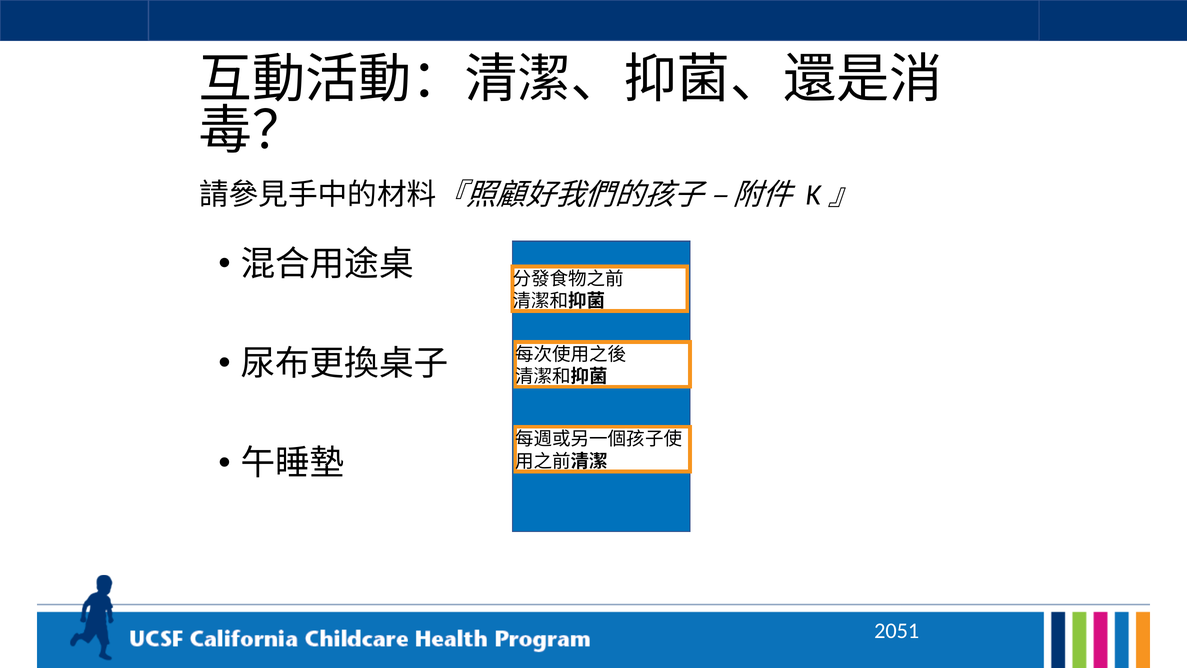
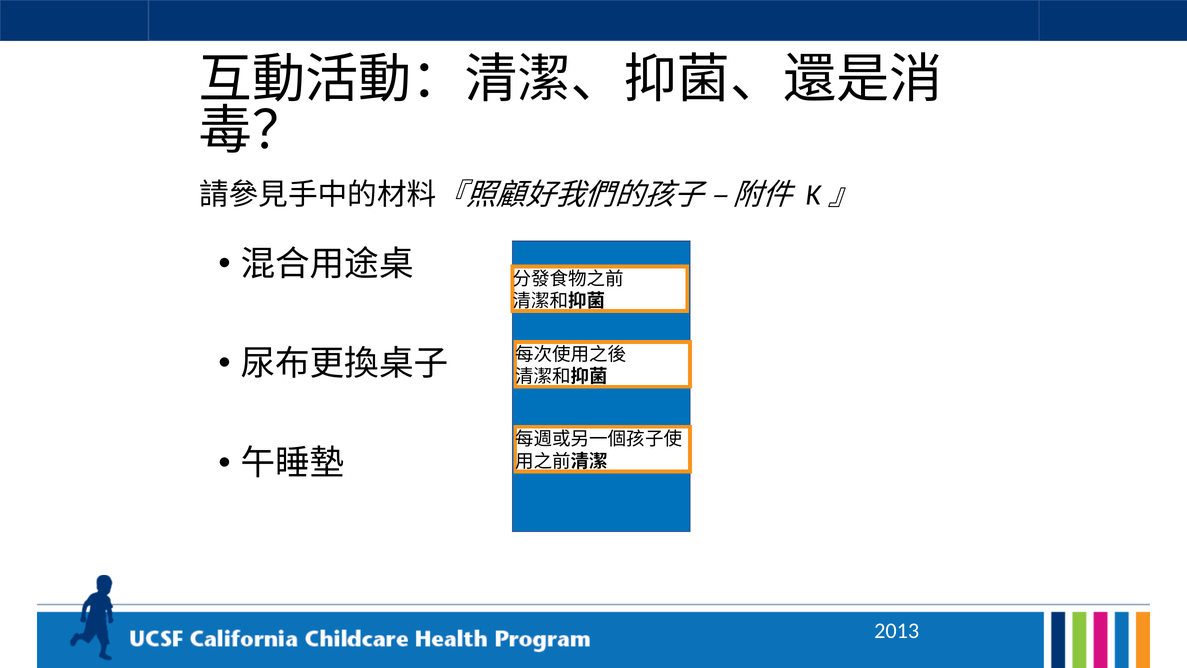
2051: 2051 -> 2013
